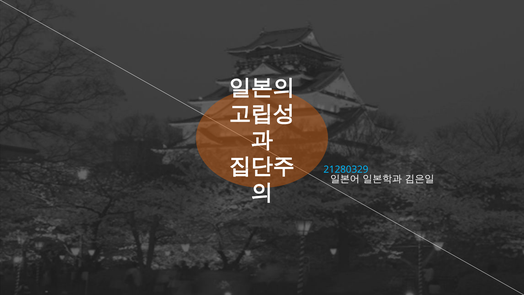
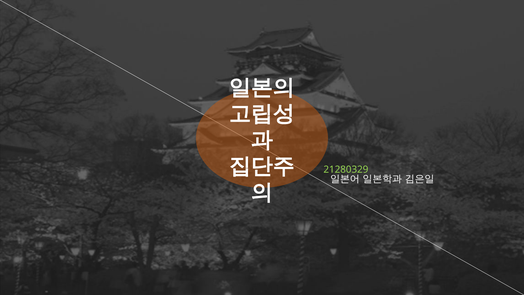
21280329 colour: light blue -> light green
